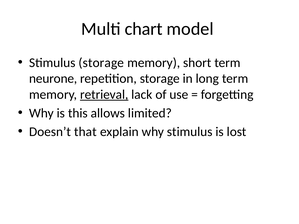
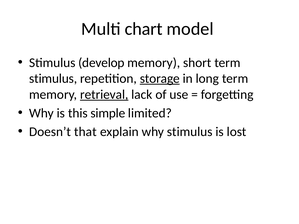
Stimulus storage: storage -> develop
neurone at (53, 79): neurone -> stimulus
storage at (160, 79) underline: none -> present
allows: allows -> simple
